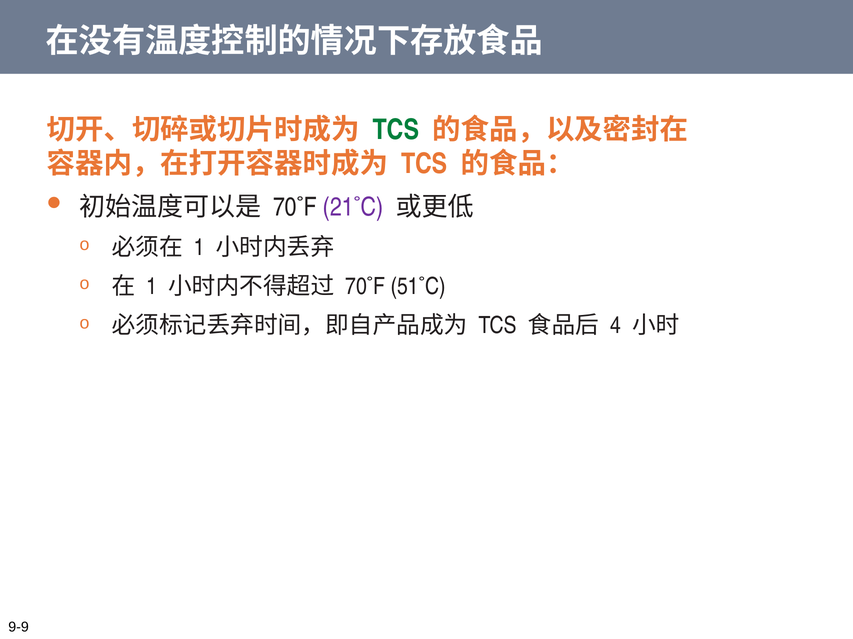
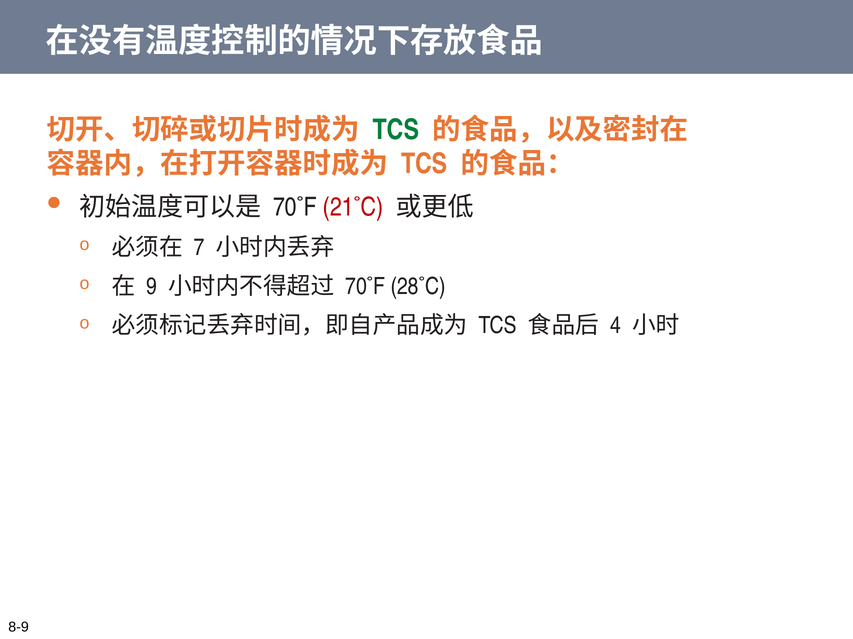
21˚C colour: purple -> red
1 at (199, 248): 1 -> 7
1 at (152, 287): 1 -> 9
51˚C: 51˚C -> 28˚C
9-9: 9-9 -> 8-9
